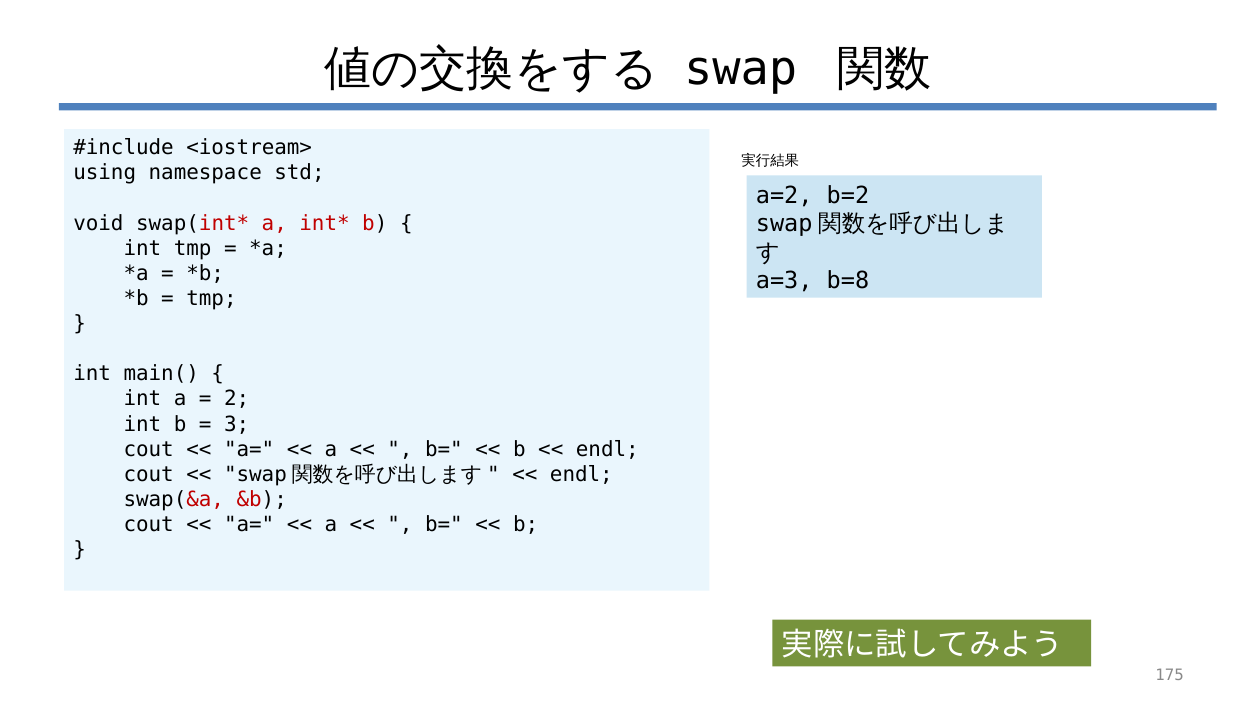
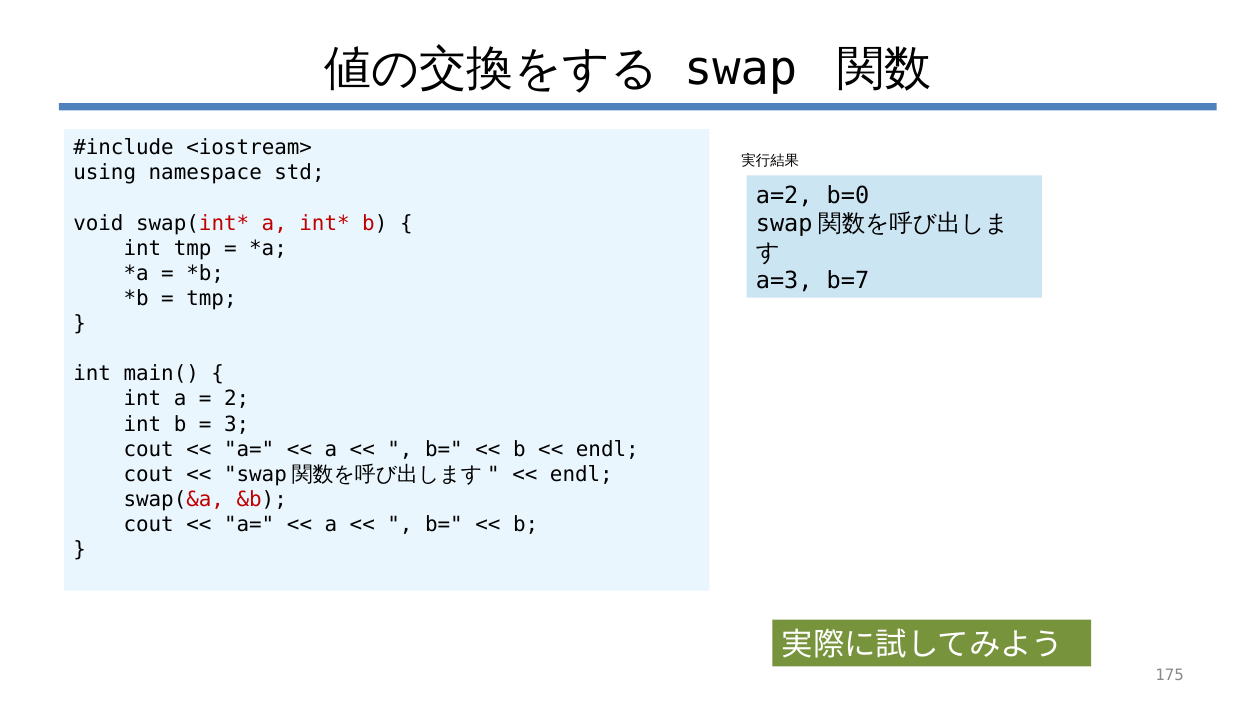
b=2: b=2 -> b=0
b=8: b=8 -> b=7
